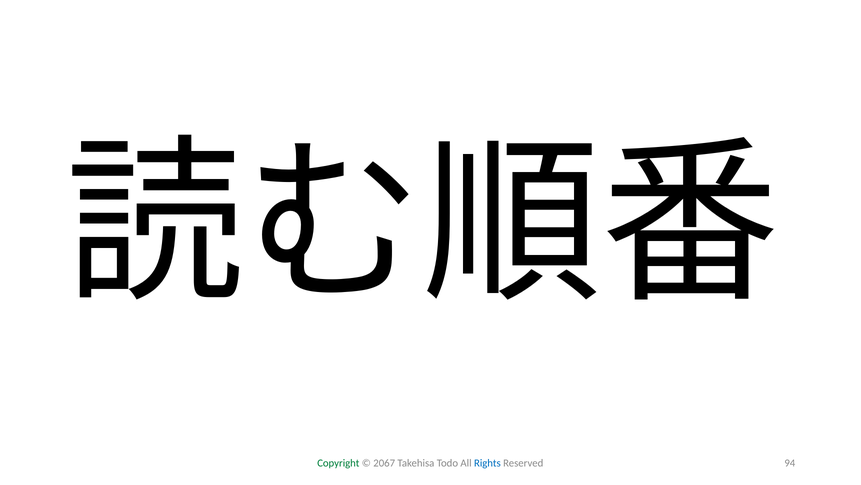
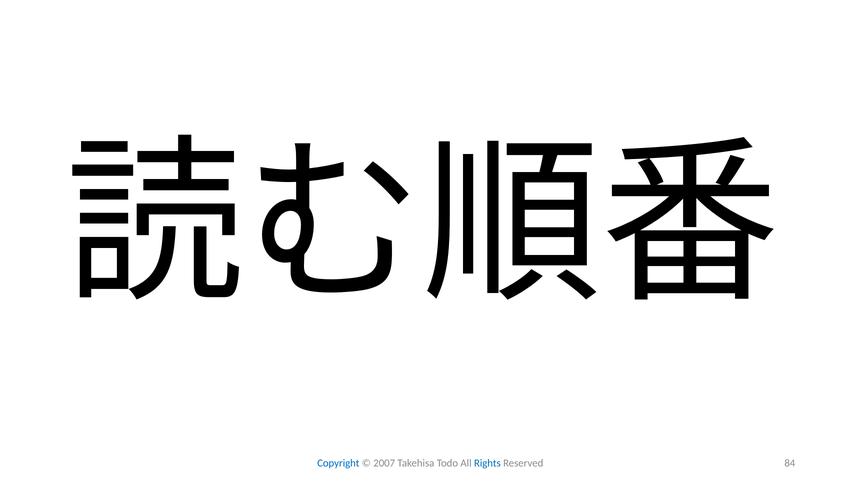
Copyright colour: green -> blue
2067: 2067 -> 2007
94: 94 -> 84
